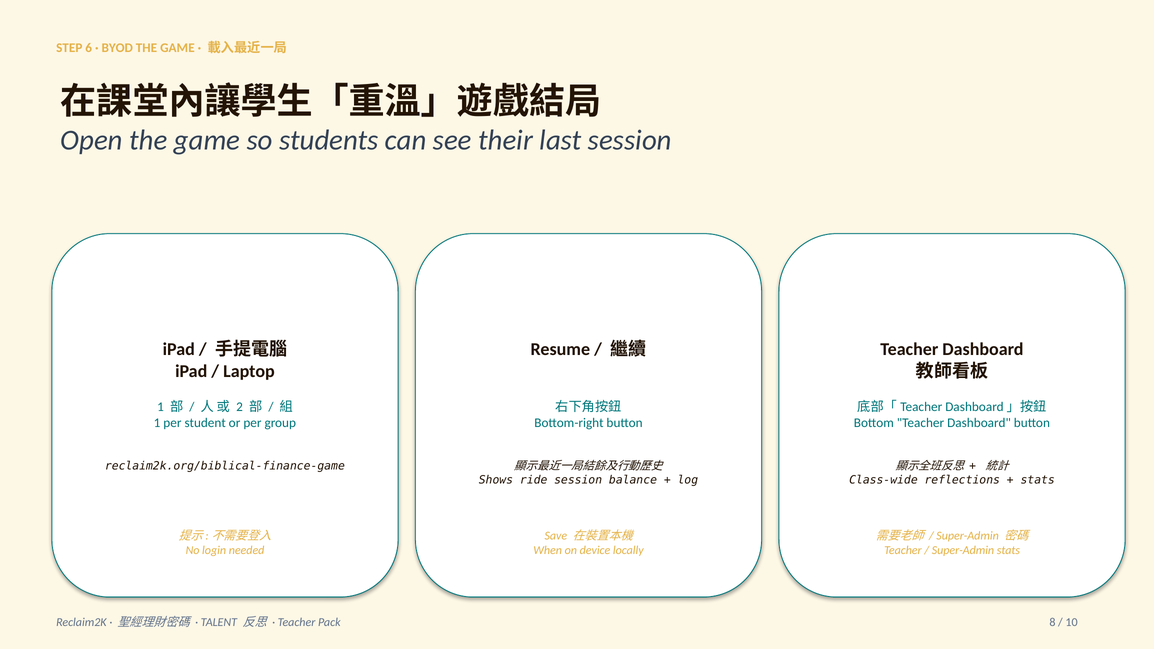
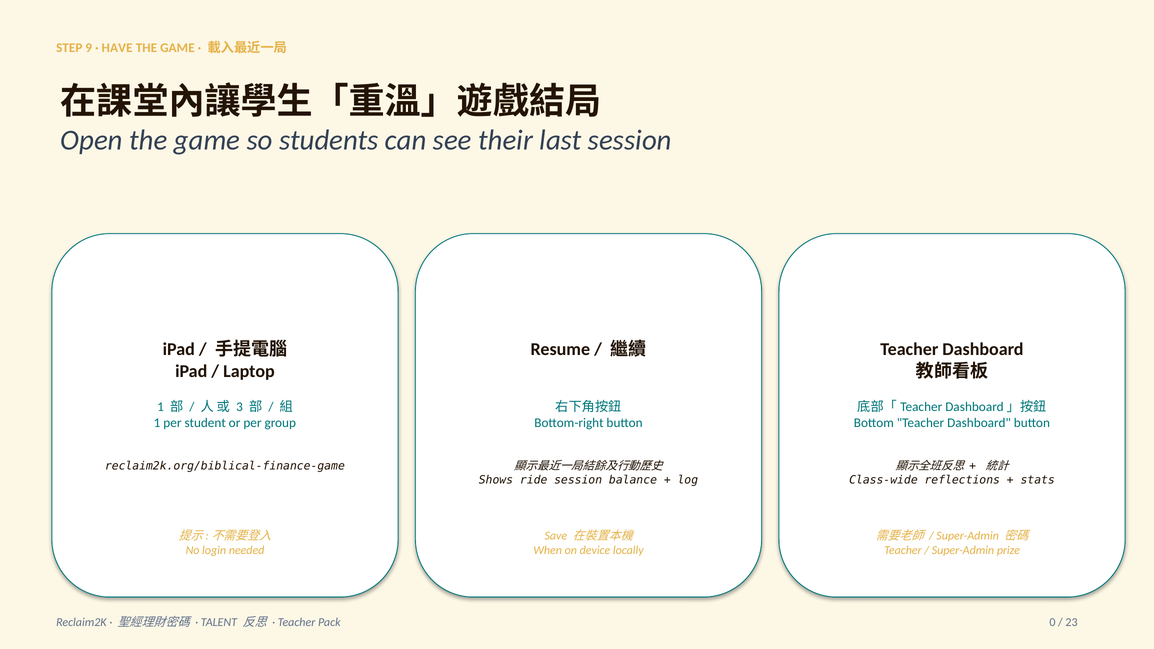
6: 6 -> 9
BYOD: BYOD -> HAVE
2: 2 -> 3
Super-Admin stats: stats -> prize
8: 8 -> 0
10: 10 -> 23
